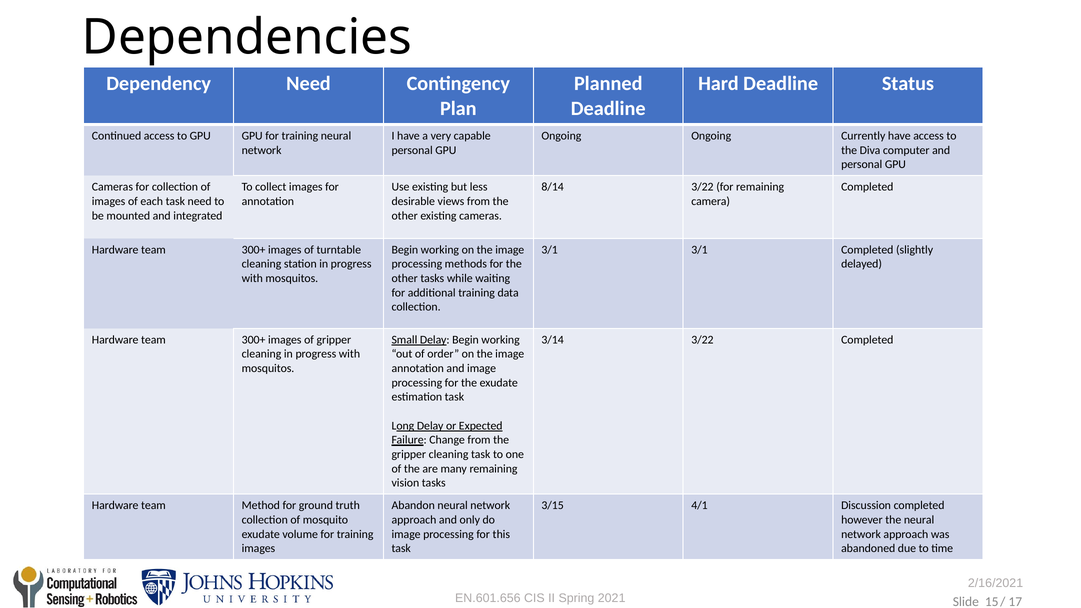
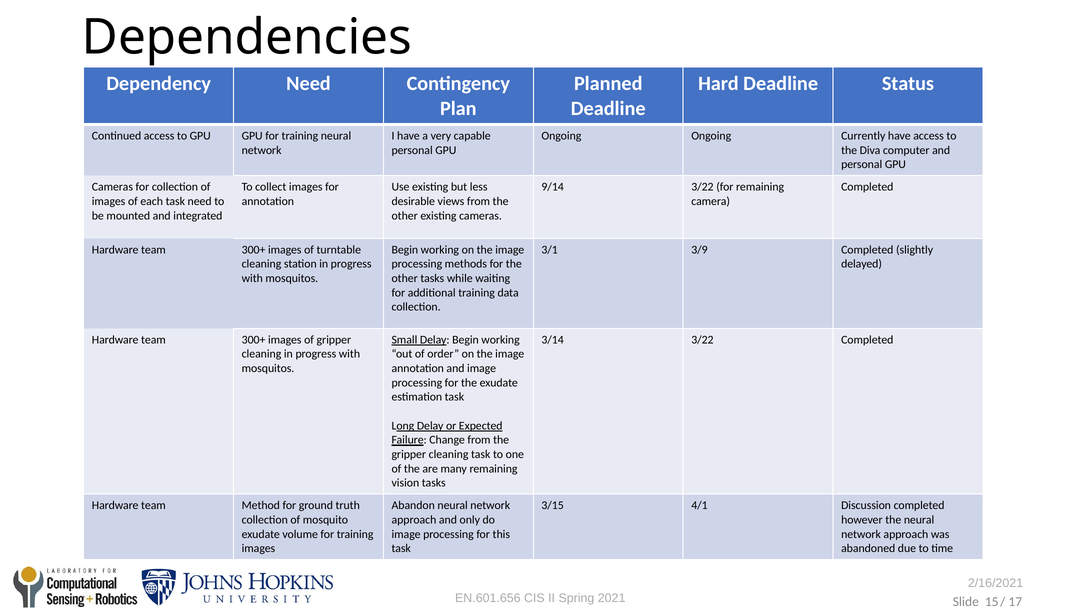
8/14: 8/14 -> 9/14
3/1 3/1: 3/1 -> 3/9
